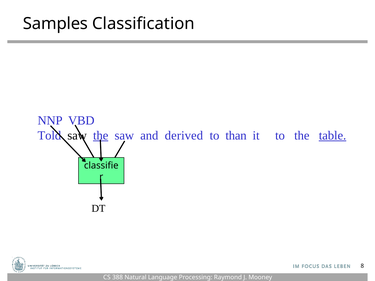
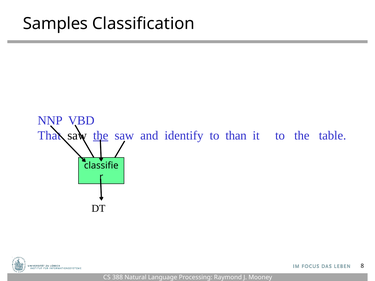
Told: Told -> That
derived: derived -> identify
table underline: present -> none
